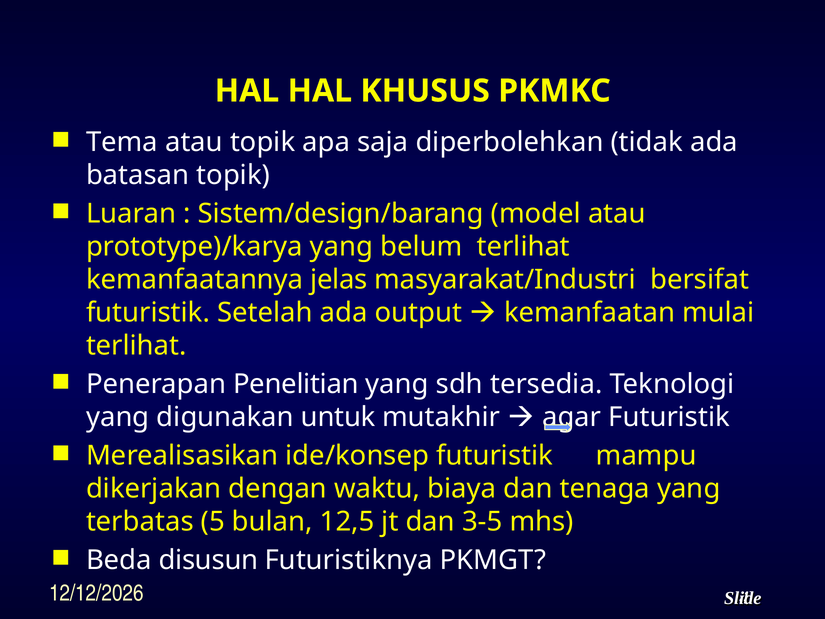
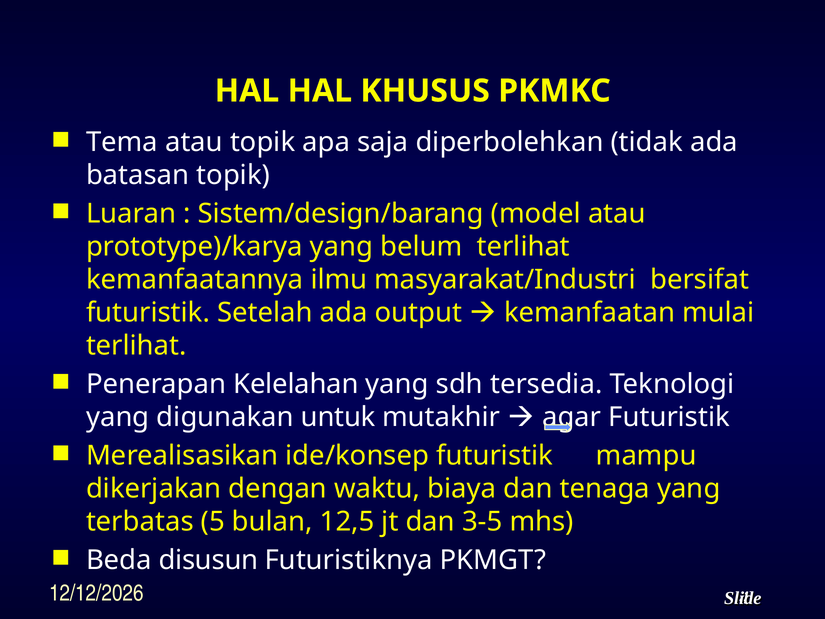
jelas: jelas -> ilmu
Penelitian: Penelitian -> Kelelahan
